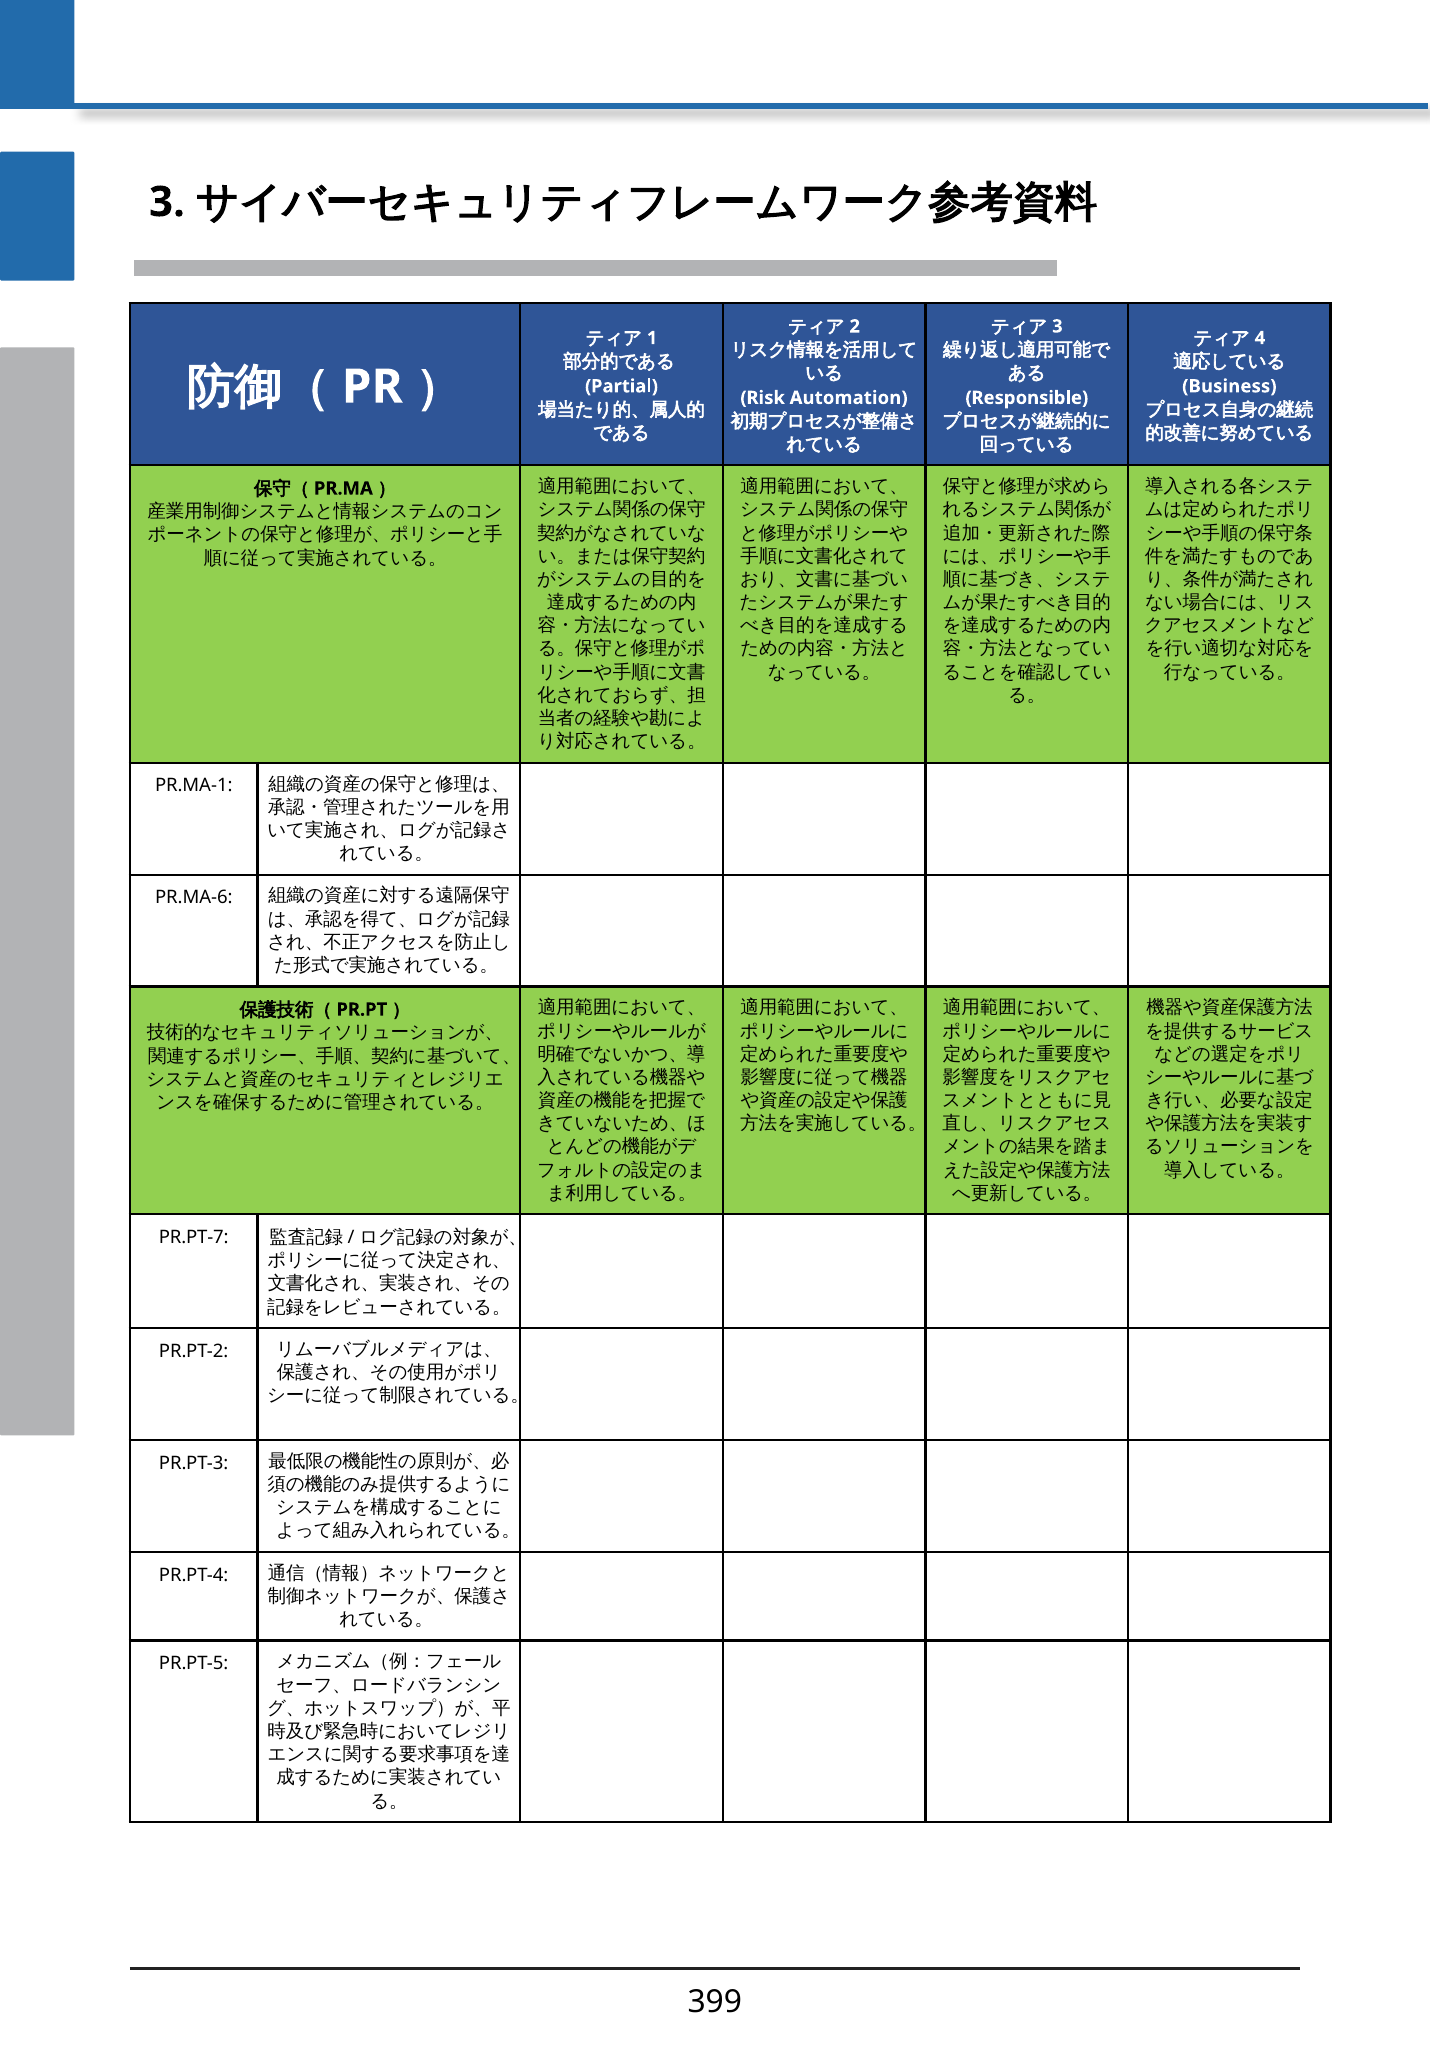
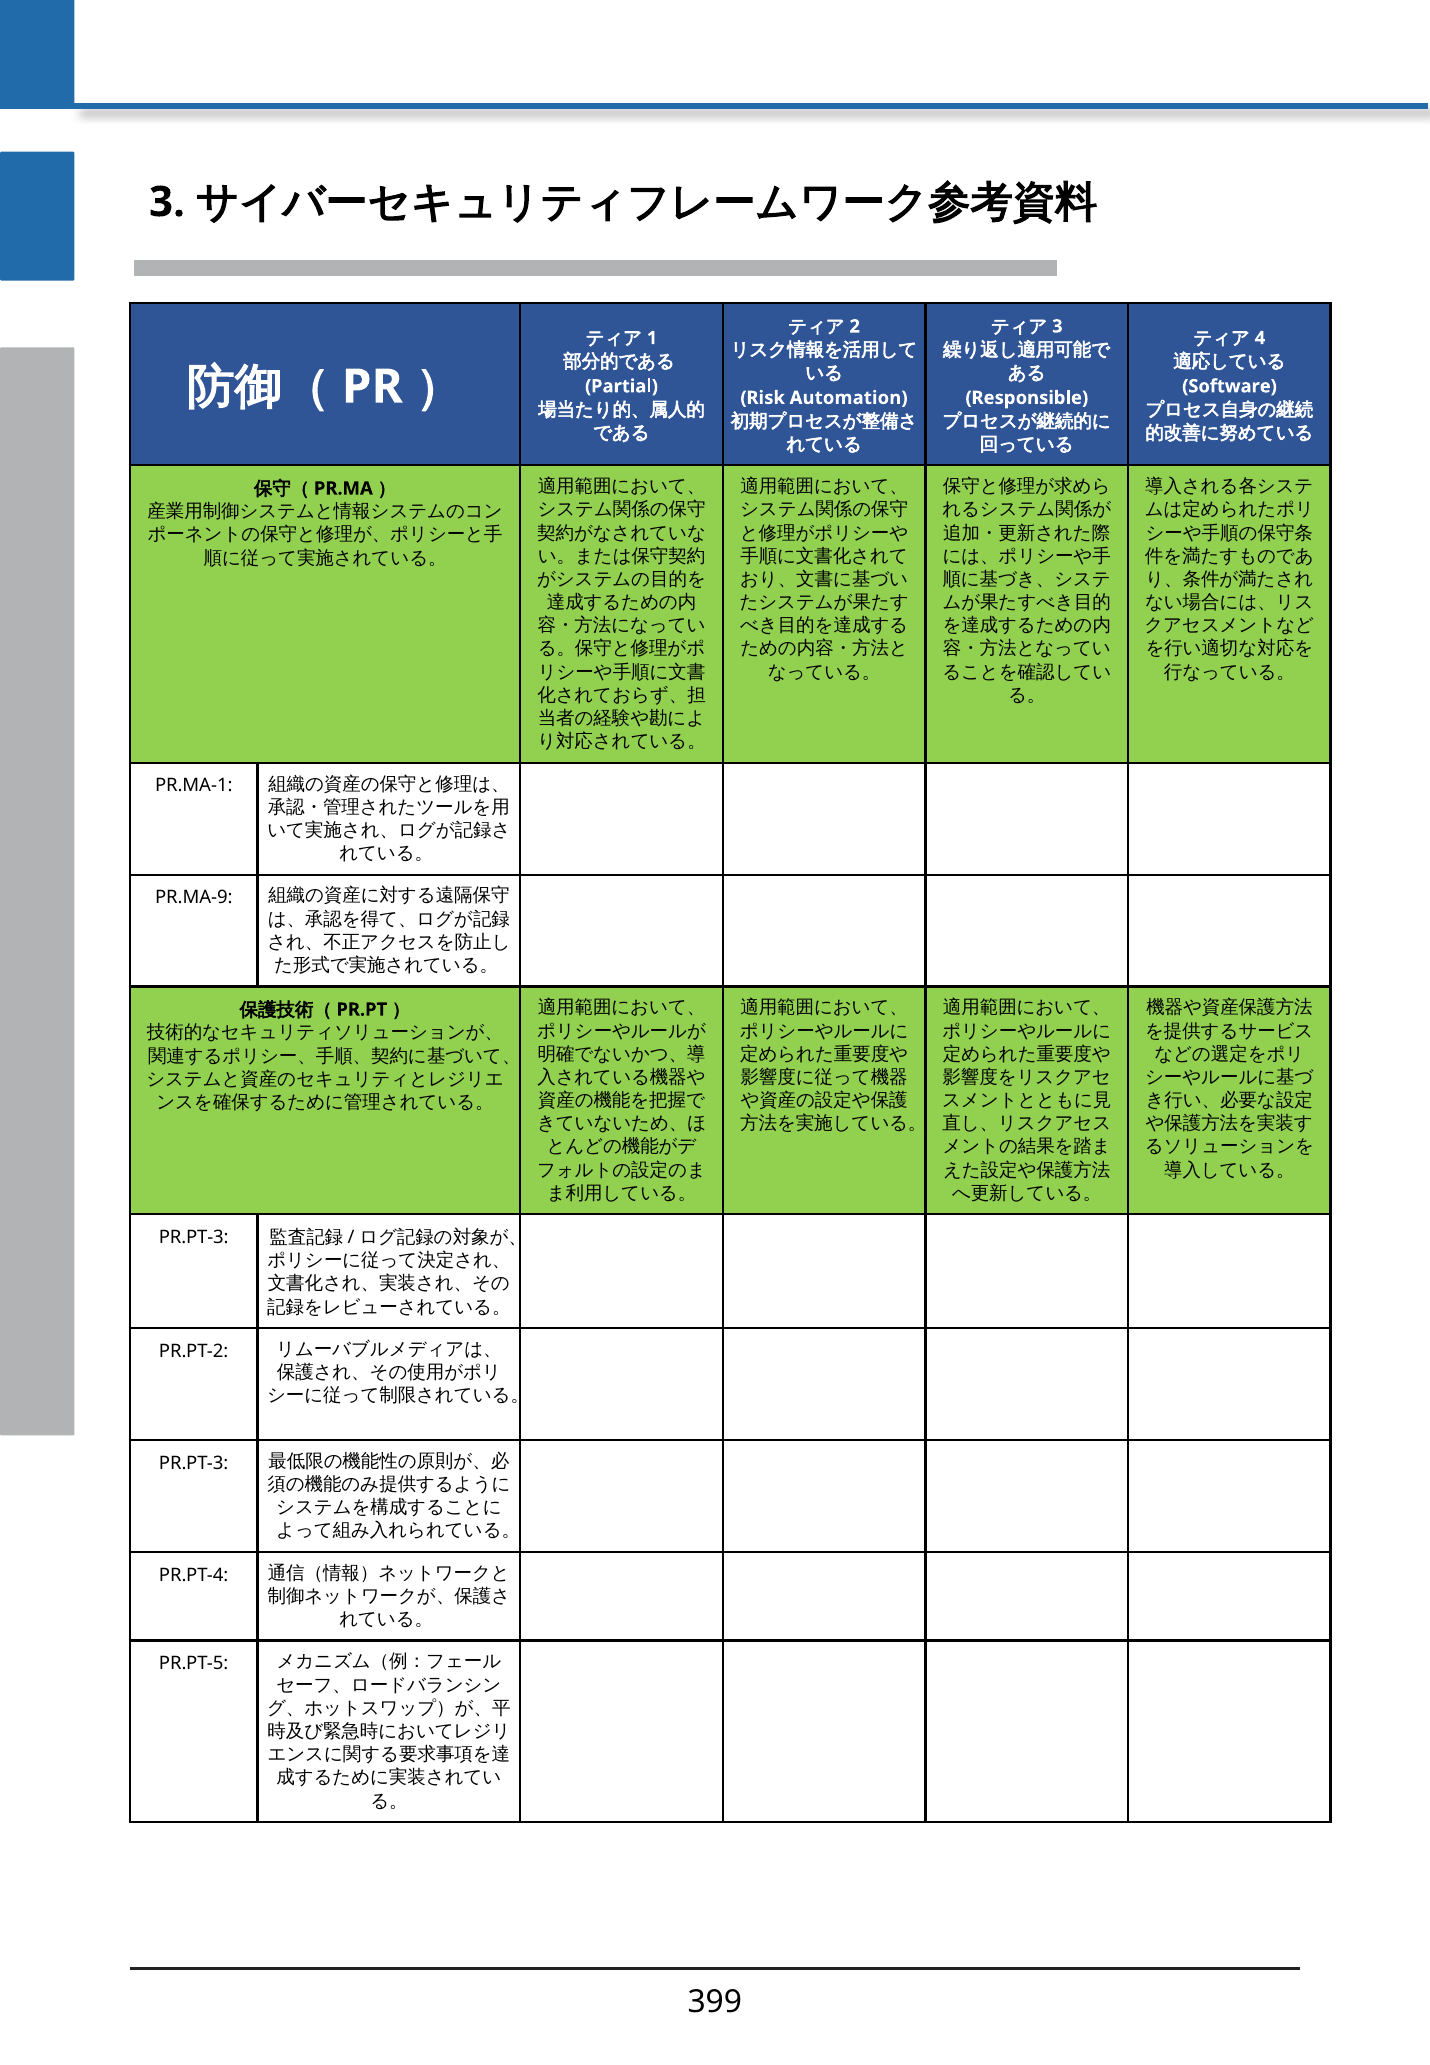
Business: Business -> Software
PR.MA-6: PR.MA-6 -> PR.MA-9
PR.PT-7 at (194, 1238): PR.PT-7 -> PR.PT-3
